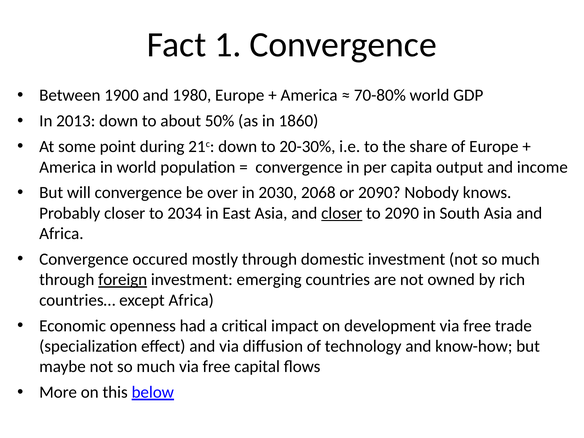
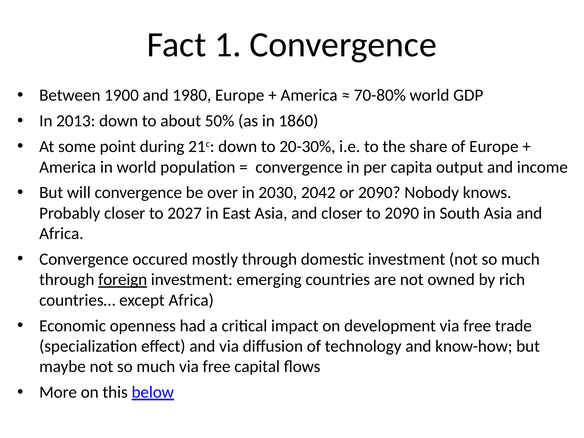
2068: 2068 -> 2042
2034: 2034 -> 2027
closer at (342, 213) underline: present -> none
